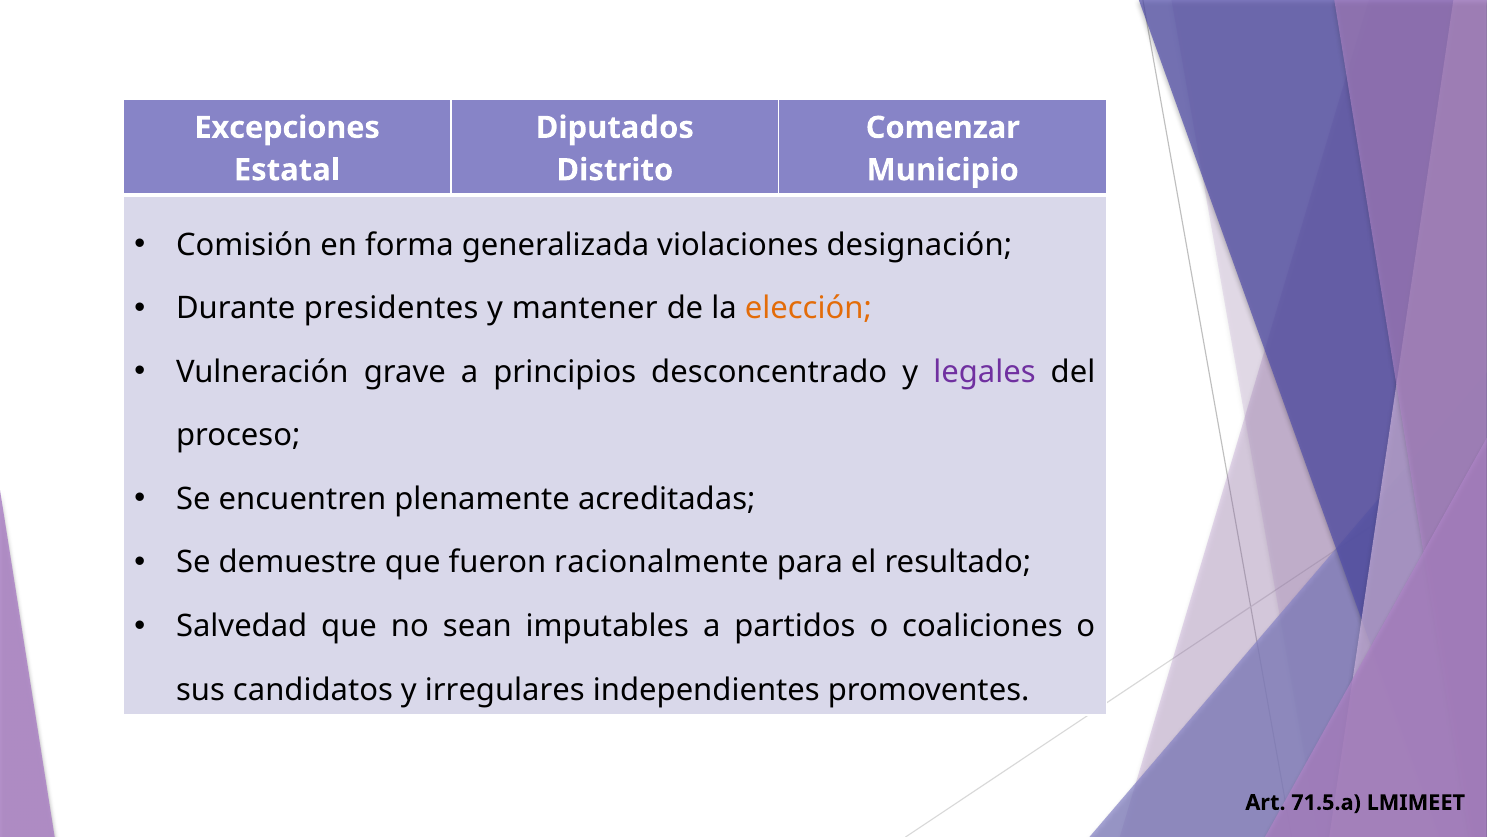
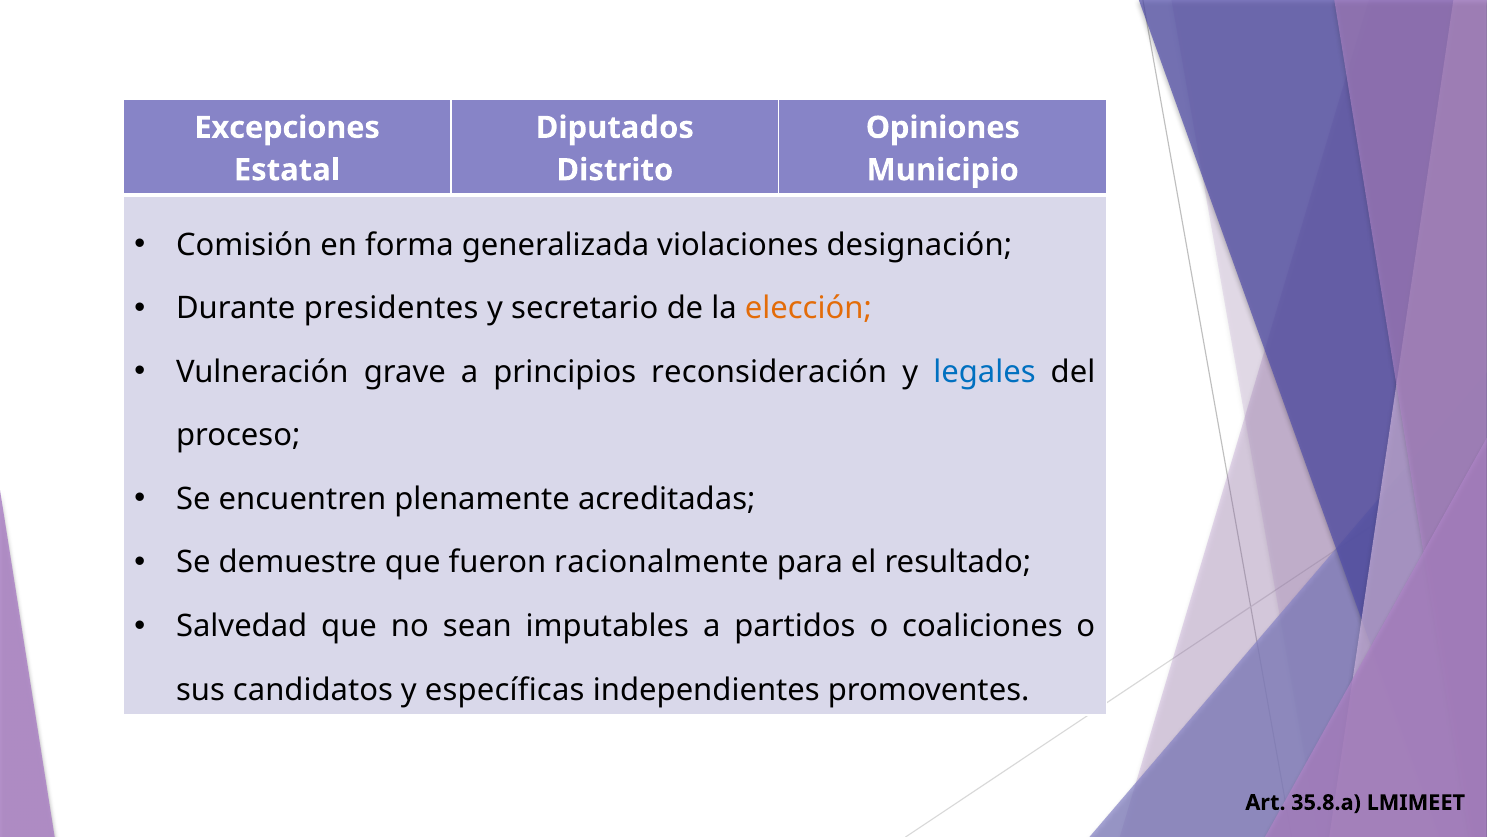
Comenzar: Comenzar -> Opiniones
mantener: mantener -> secretario
desconcentrado: desconcentrado -> reconsideración
legales colour: purple -> blue
irregulares: irregulares -> específicas
71.5.a: 71.5.a -> 35.8.a
